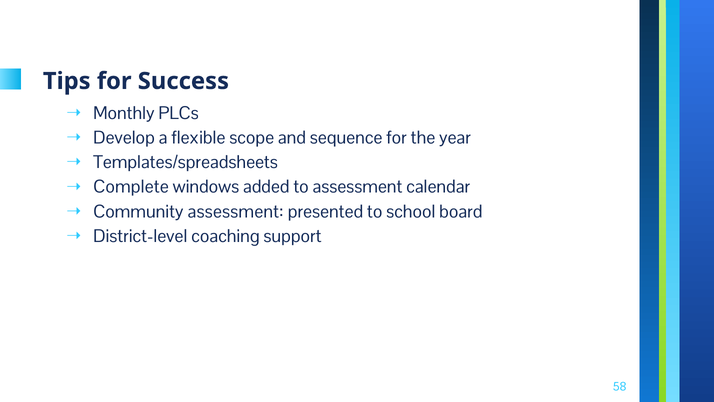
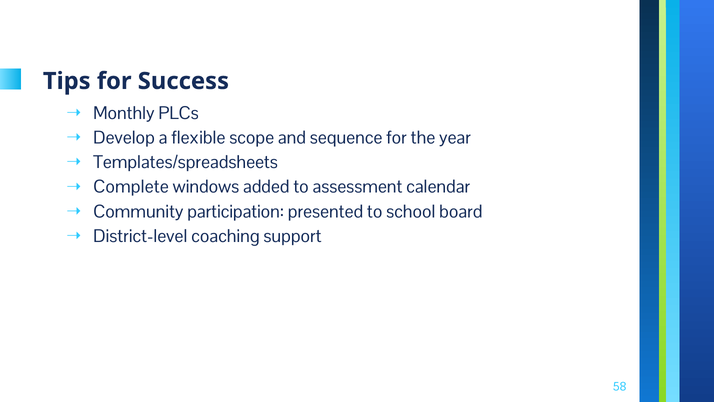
Community assessment: assessment -> participation
